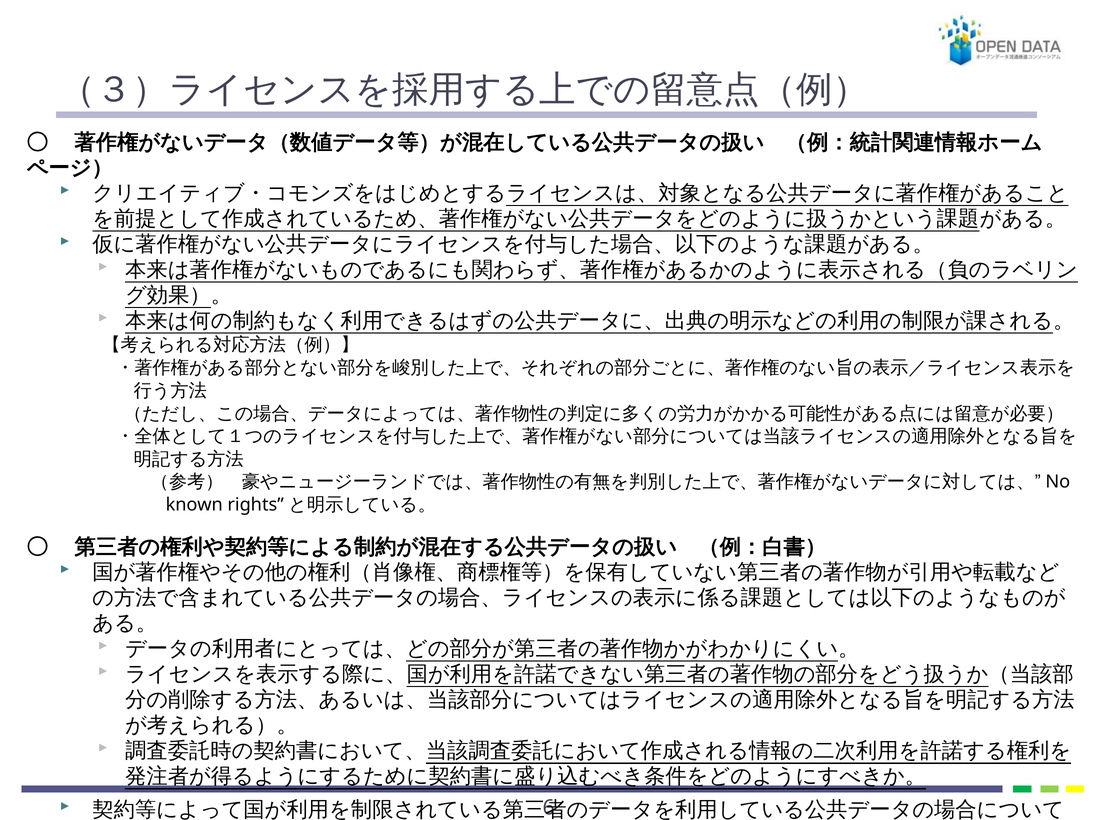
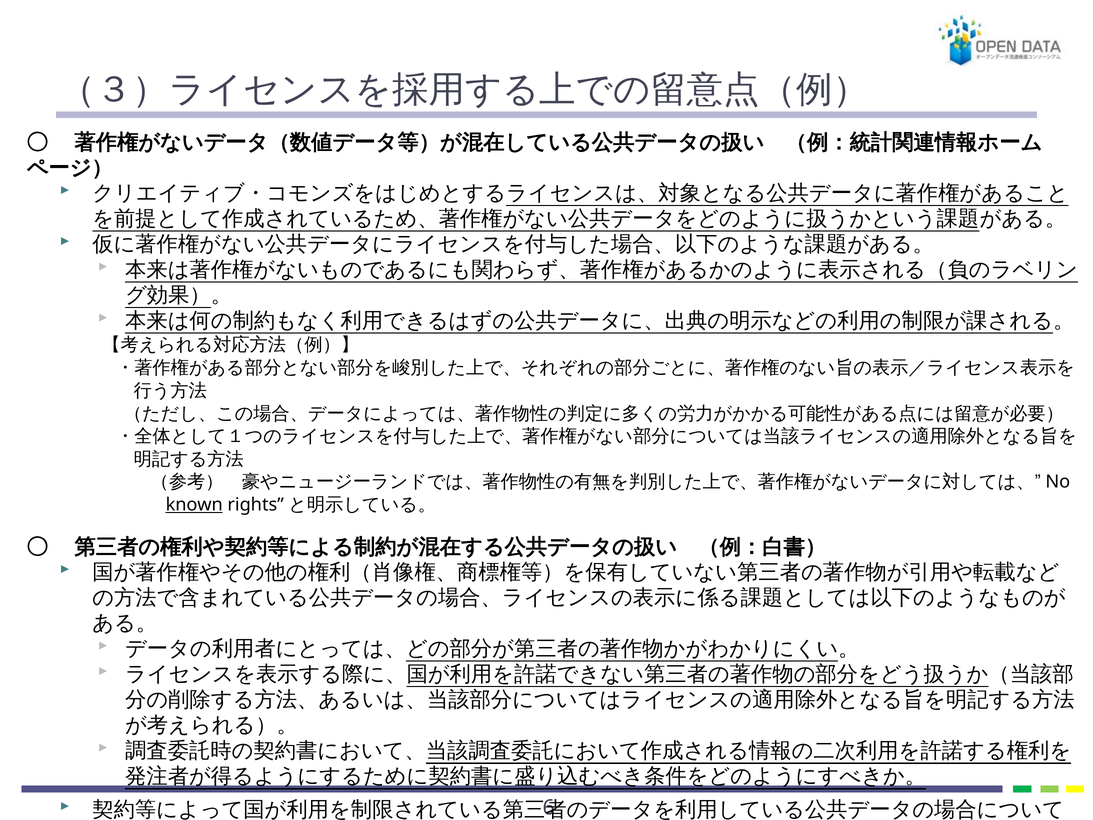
known underline: none -> present
